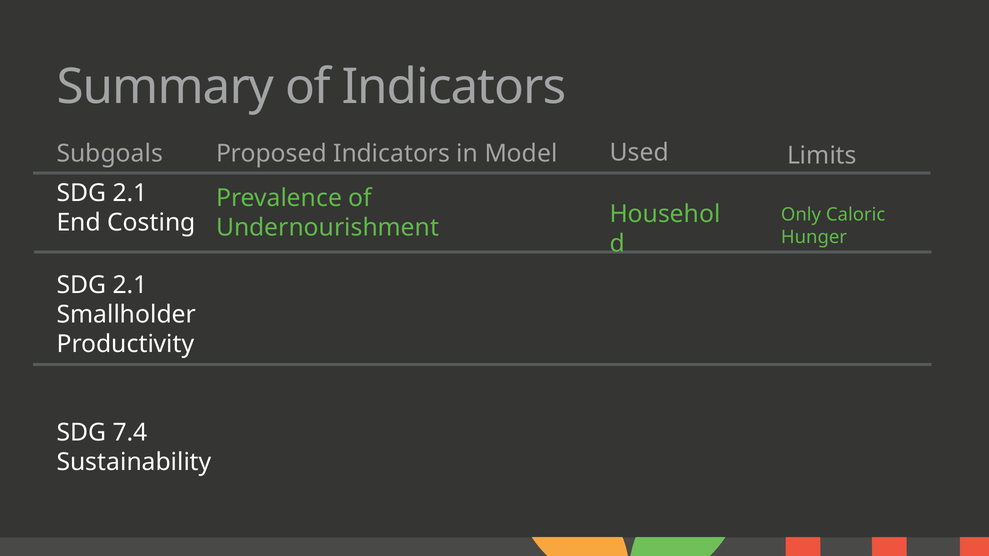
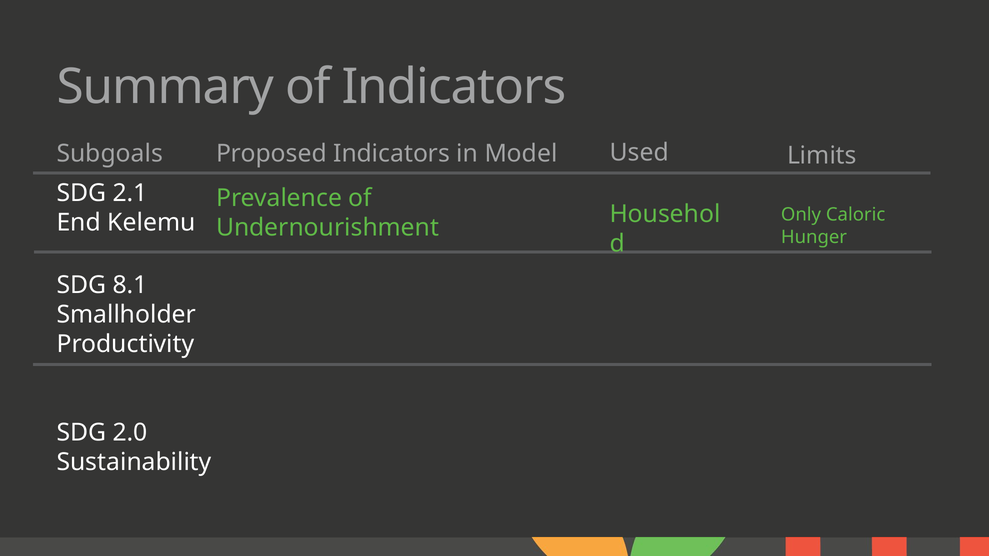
Costing: Costing -> Kelemu
2.1 at (130, 285): 2.1 -> 8.1
7.4: 7.4 -> 2.0
